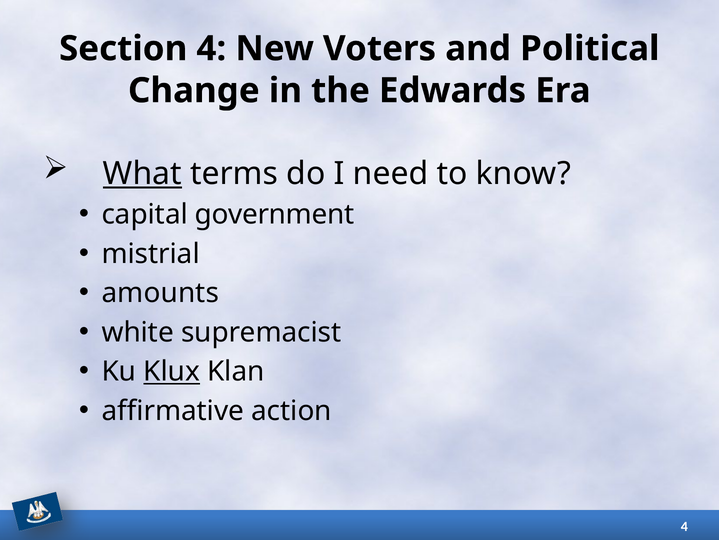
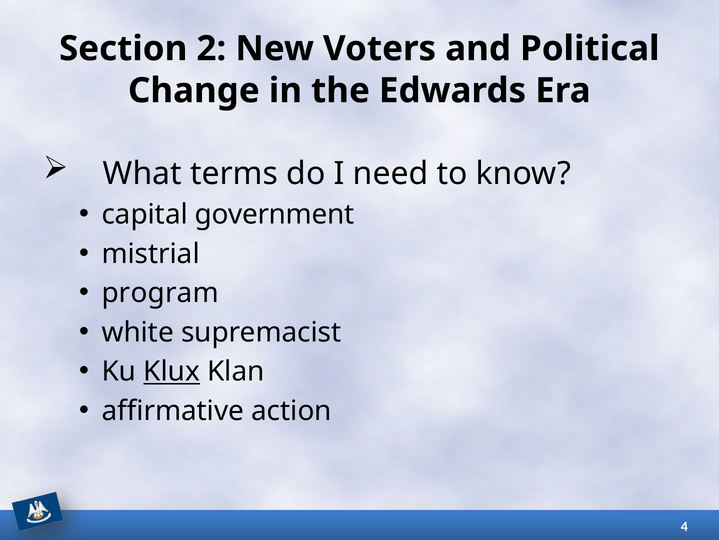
Section 4: 4 -> 2
What underline: present -> none
amounts: amounts -> program
